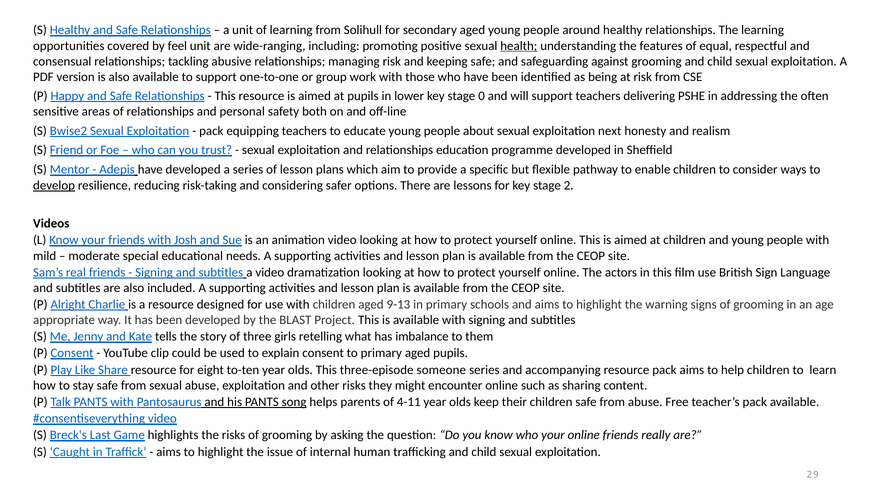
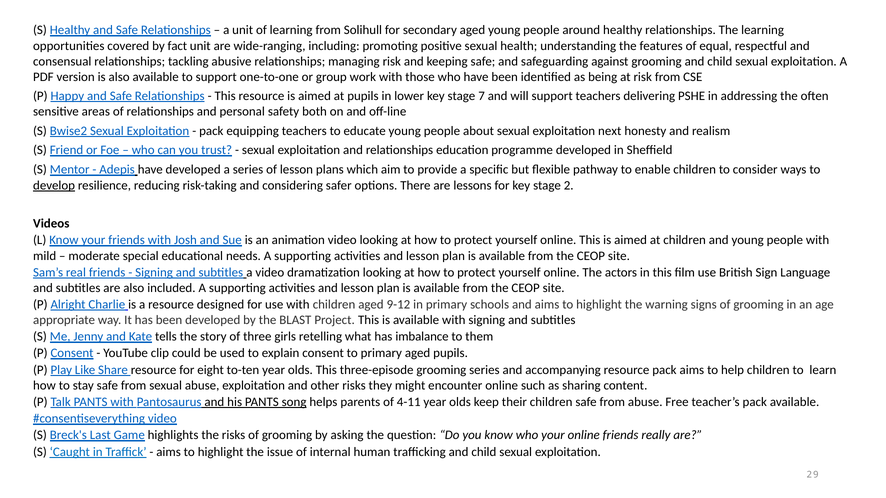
feel: feel -> fact
health underline: present -> none
0: 0 -> 7
9-13: 9-13 -> 9-12
three-episode someone: someone -> grooming
